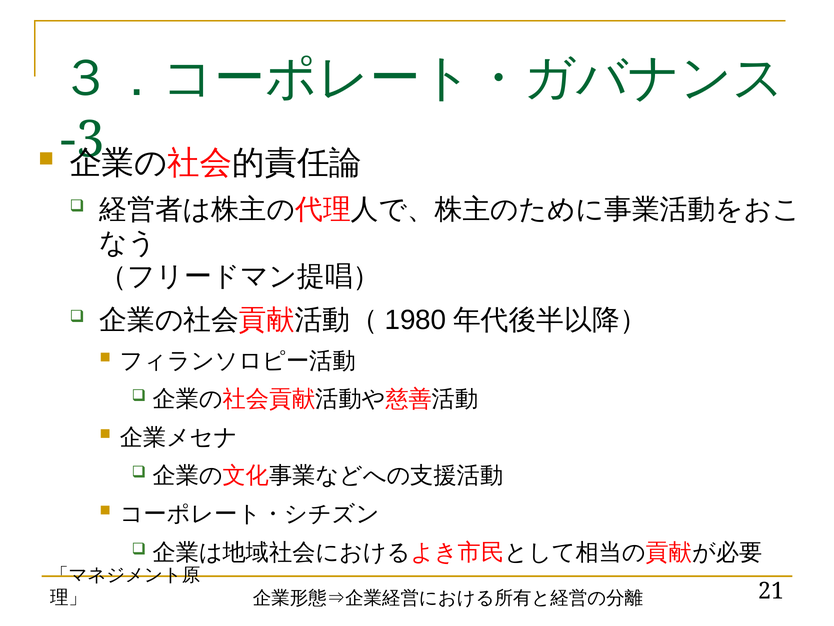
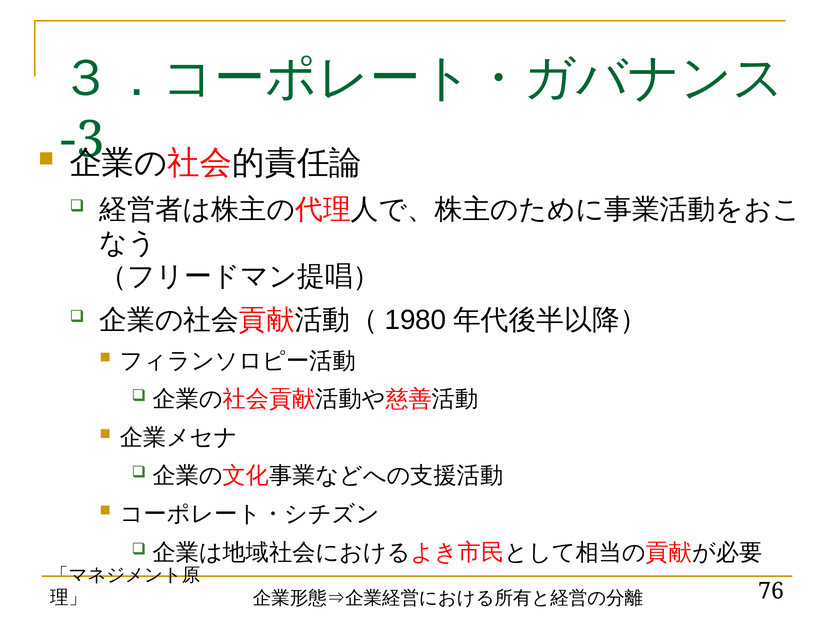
21: 21 -> 76
